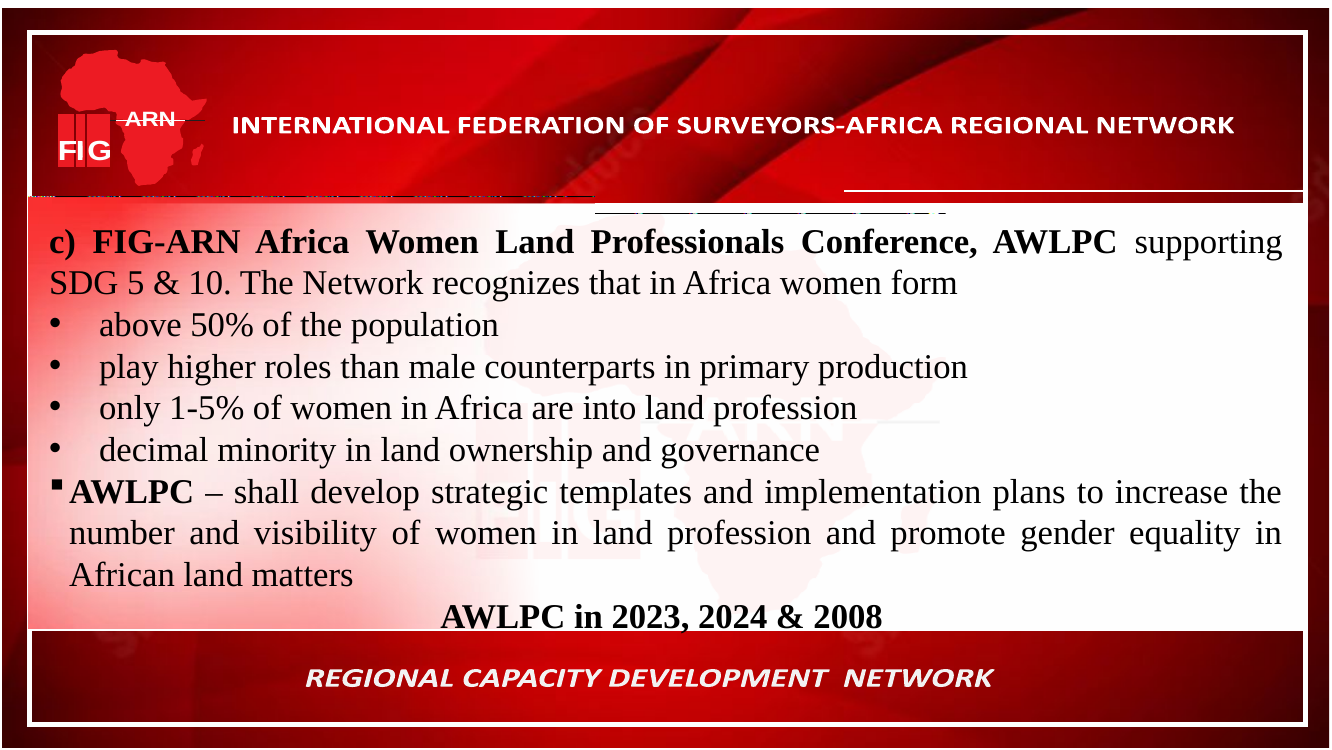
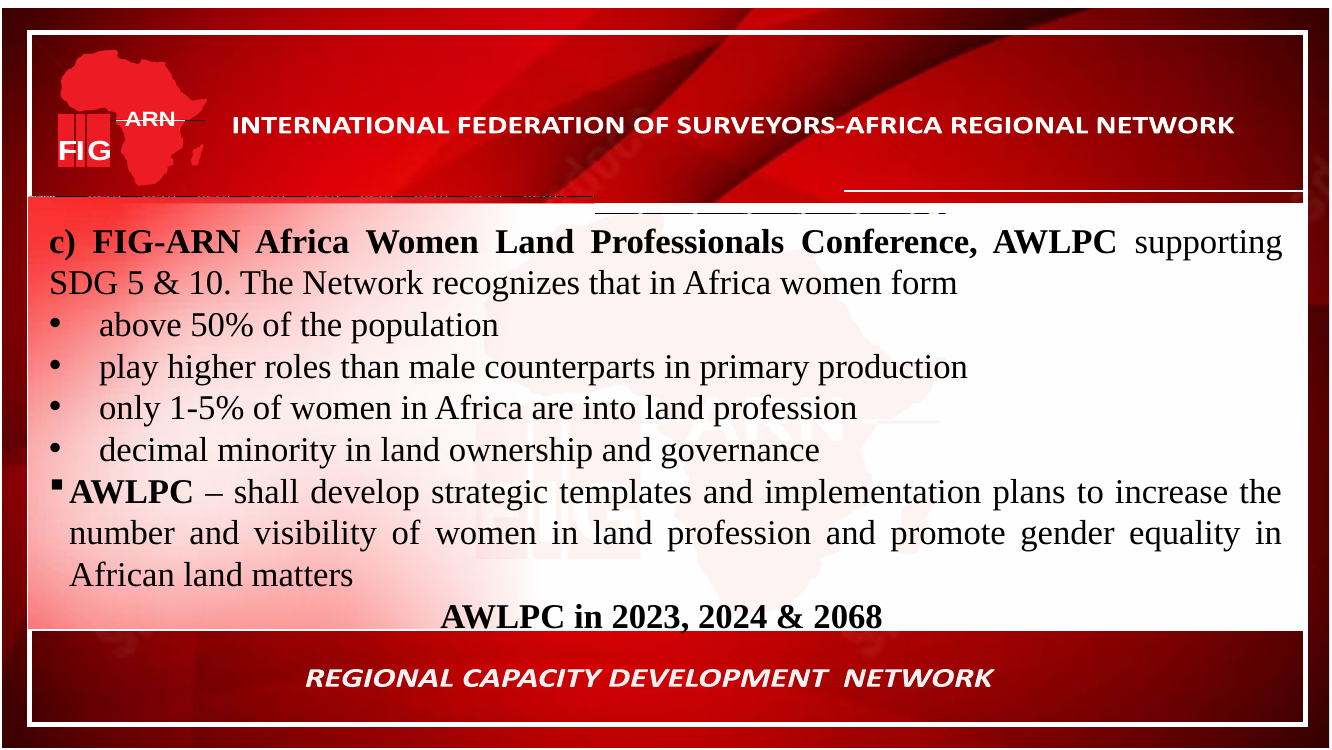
2008: 2008 -> 2068
